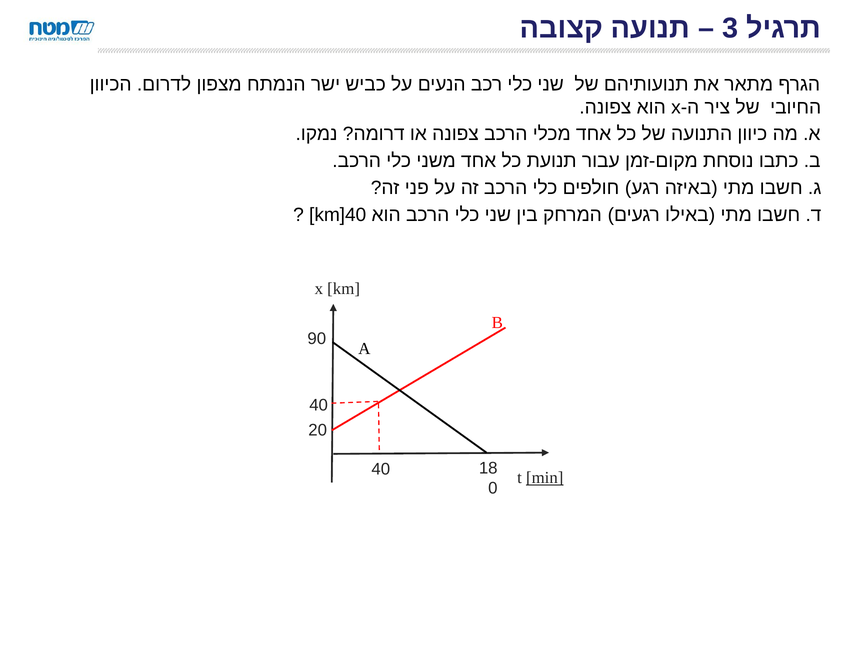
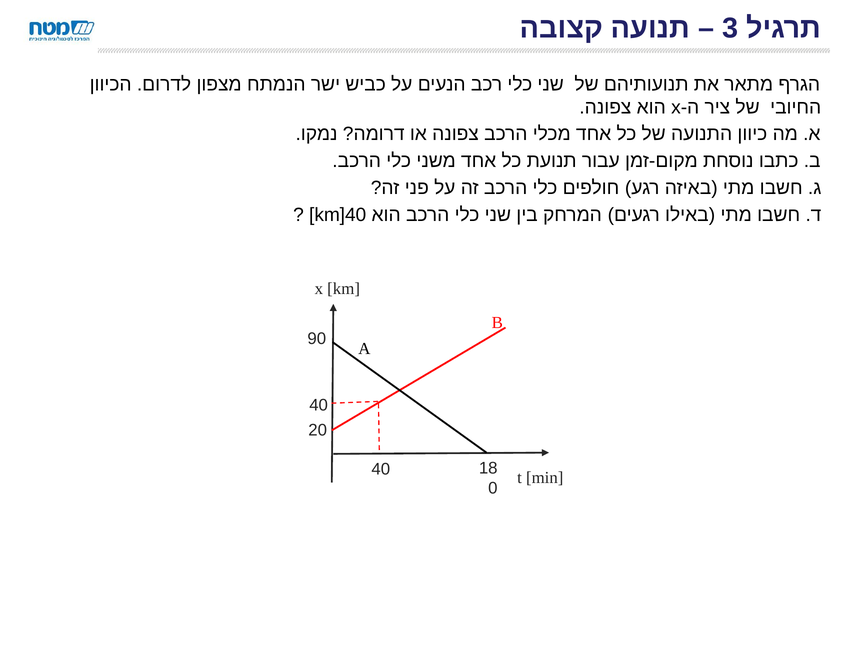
min underline: present -> none
